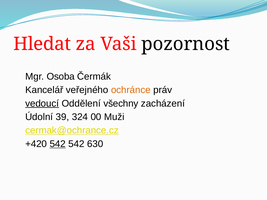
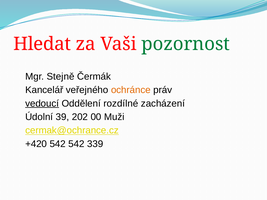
pozornost colour: black -> green
Osoba: Osoba -> Stejně
všechny: všechny -> rozdílné
324: 324 -> 202
542 at (58, 144) underline: present -> none
630: 630 -> 339
